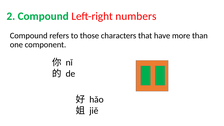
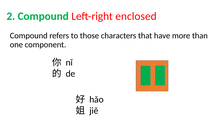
numbers: numbers -> enclosed
